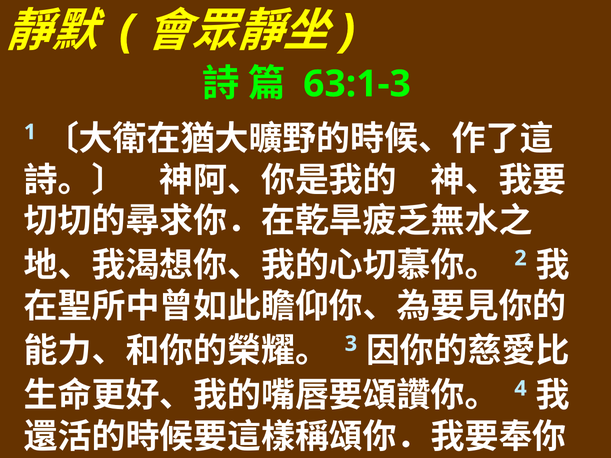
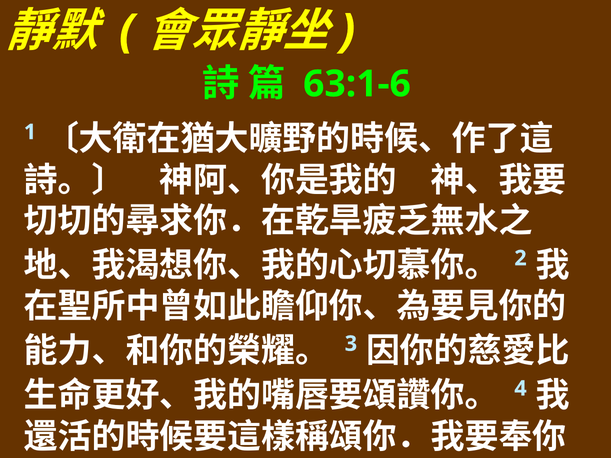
63:1-3: 63:1-3 -> 63:1-6
